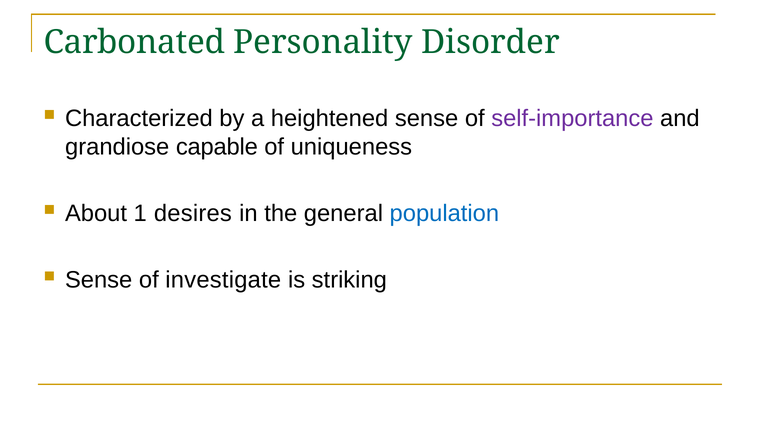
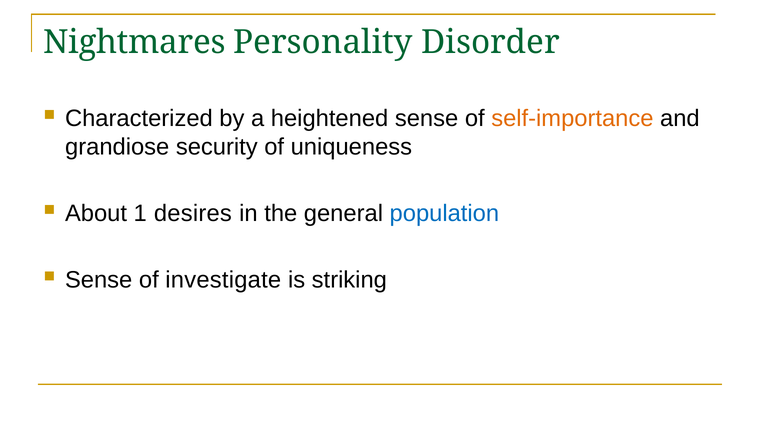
Carbonated: Carbonated -> Nightmares
self-importance colour: purple -> orange
capable: capable -> security
